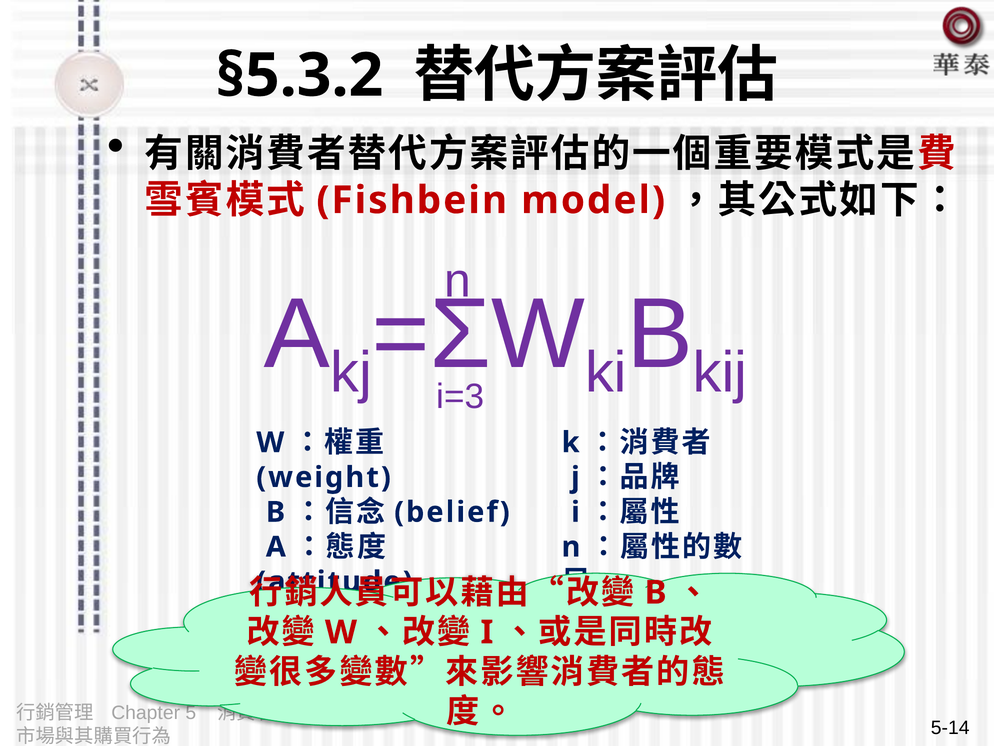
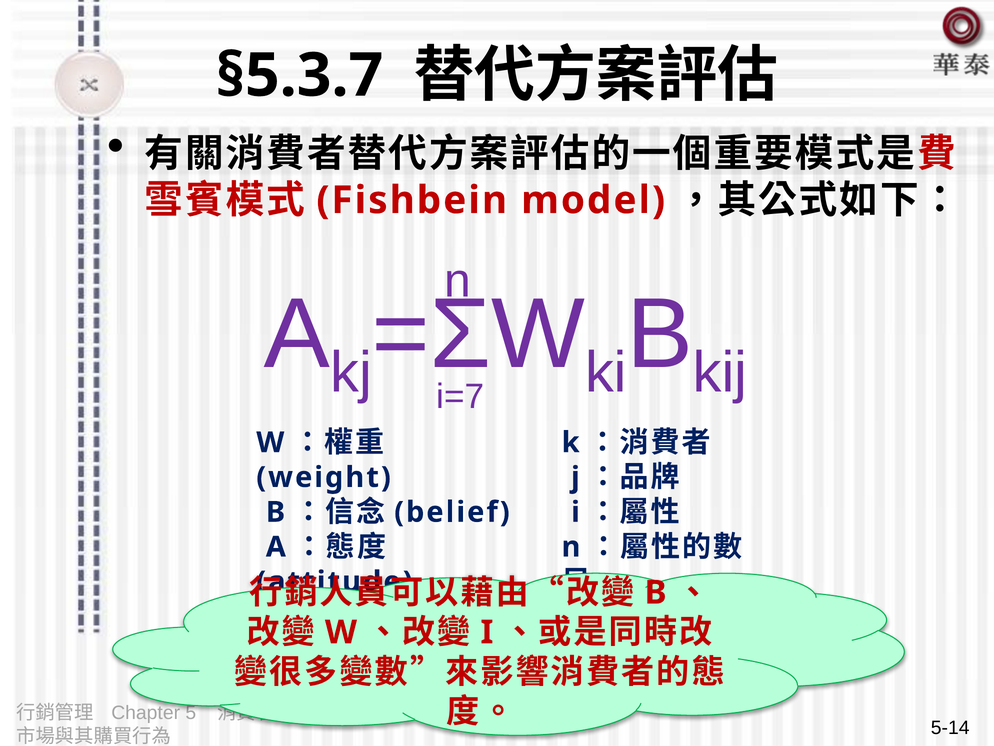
§5.3.2: §5.3.2 -> §5.3.7
i=3: i=3 -> i=7
